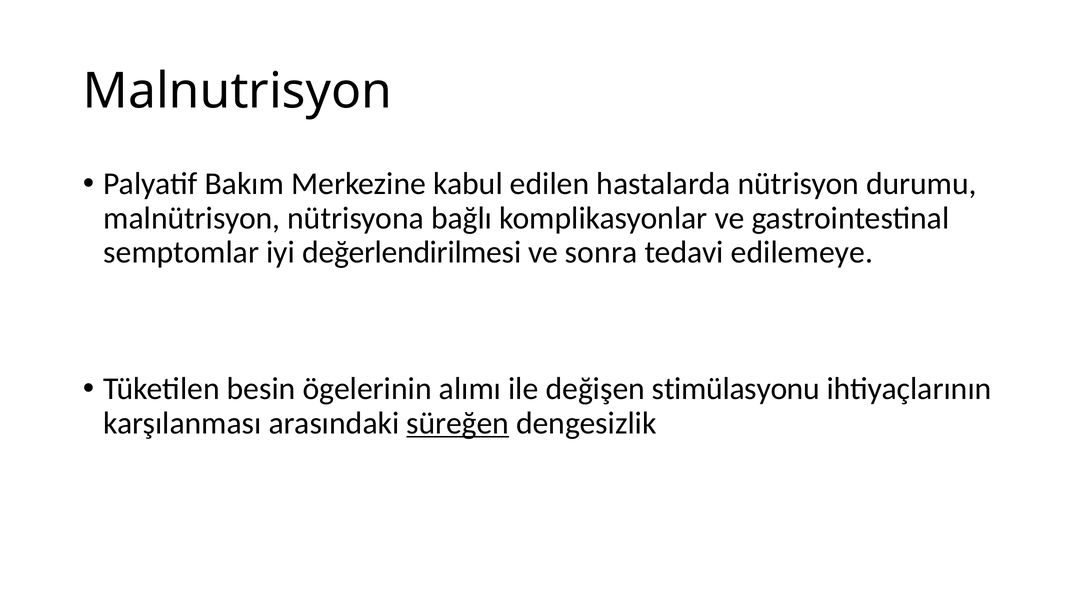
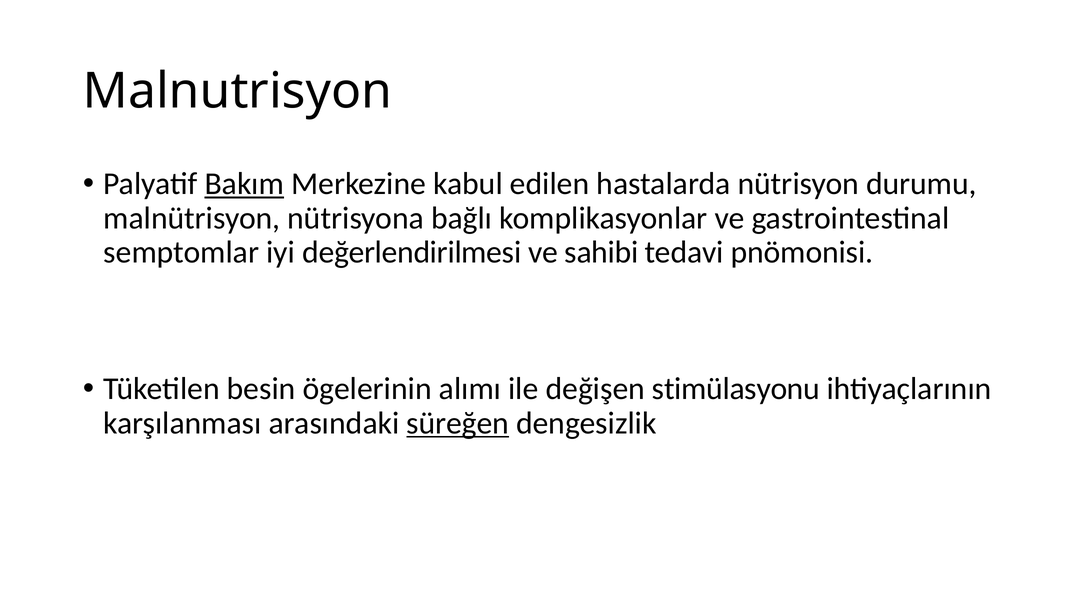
Bakım underline: none -> present
sonra: sonra -> sahibi
edilemeye: edilemeye -> pnömonisi
